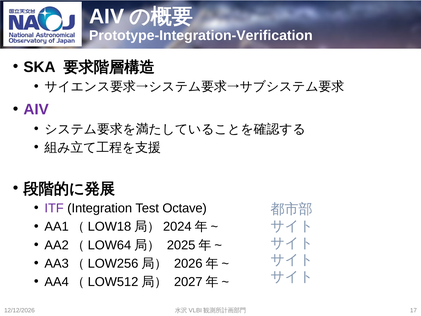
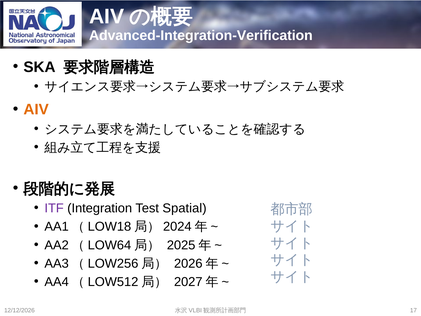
Prototype-Integration-Verification: Prototype-Integration-Verification -> Advanced-Integration-Verification
AIV at (36, 109) colour: purple -> orange
Octave: Octave -> Spatial
